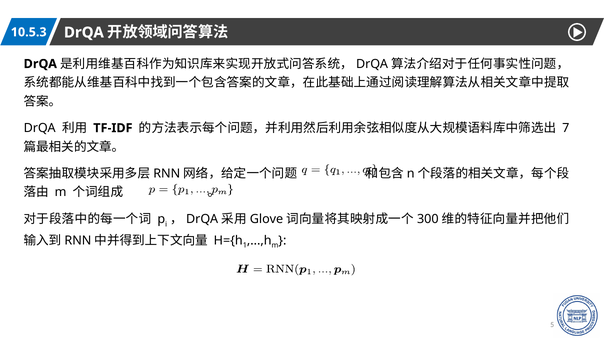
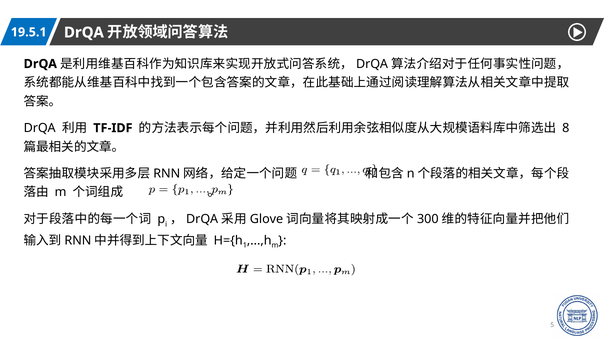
10.5.3: 10.5.3 -> 19.5.1
7: 7 -> 8
